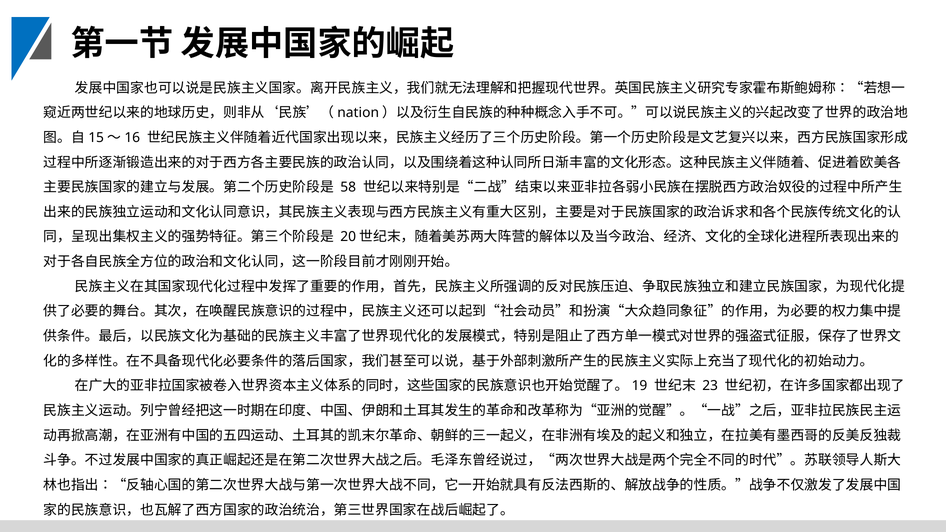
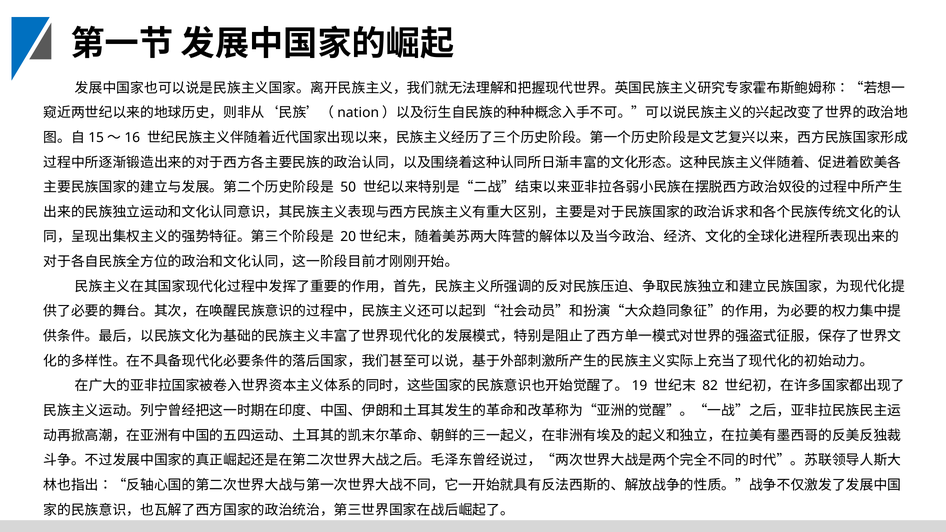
58: 58 -> 50
23: 23 -> 82
